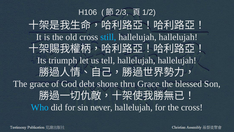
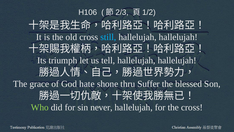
debt: debt -> hate
thru Grace: Grace -> Suffer
Who colour: light blue -> light green
